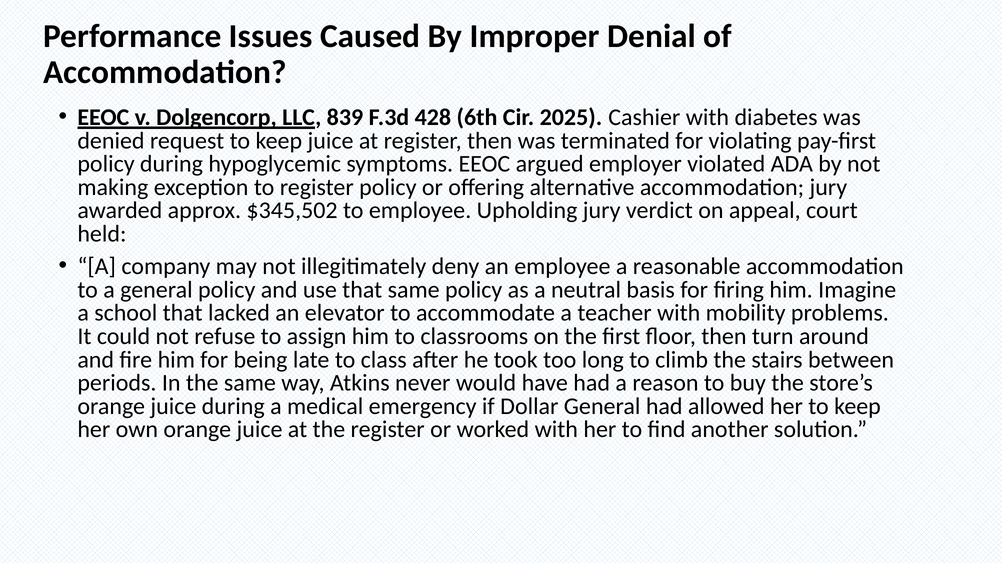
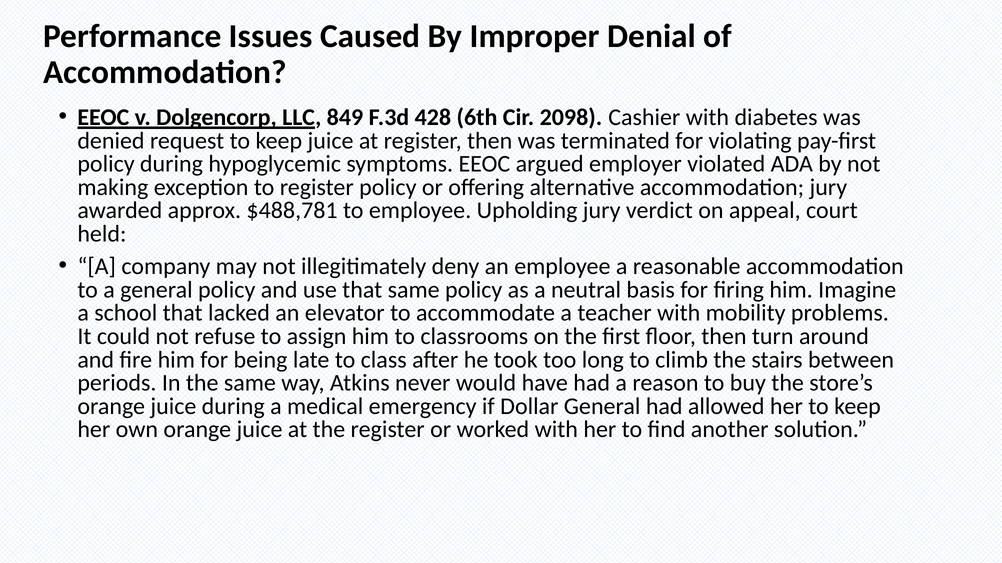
839: 839 -> 849
2025: 2025 -> 2098
$345,502: $345,502 -> $488,781
